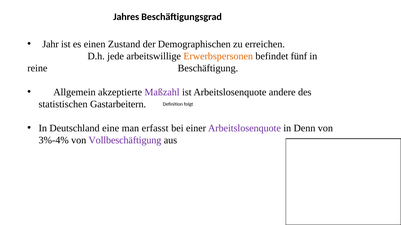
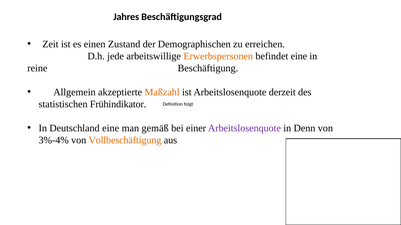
Jahr: Jahr -> Zeit
befindet fünf: fünf -> eine
Maßzahl colour: purple -> orange
andere: andere -> derzeit
Gastarbeitern: Gastarbeitern -> Frühindikator
erfasst: erfasst -> gemäß
Vollbeschäftigung colour: purple -> orange
